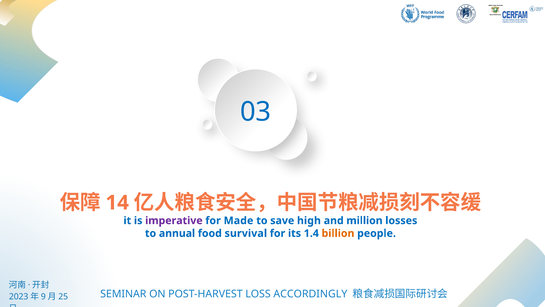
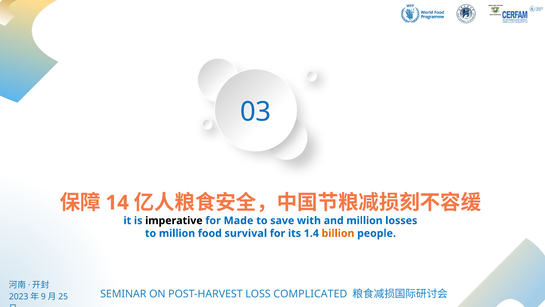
imperative colour: purple -> black
high: high -> with
to annual: annual -> million
ACCORDINGLY: ACCORDINGLY -> COMPLICATED
